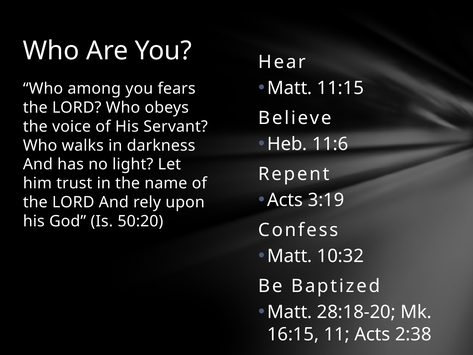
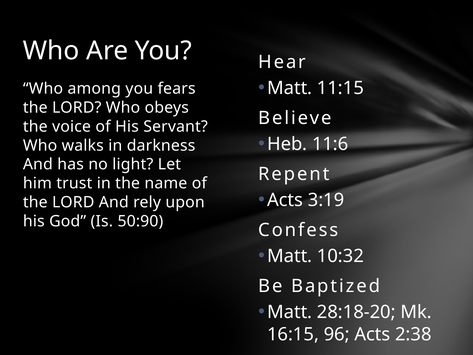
50:20: 50:20 -> 50:90
11: 11 -> 96
